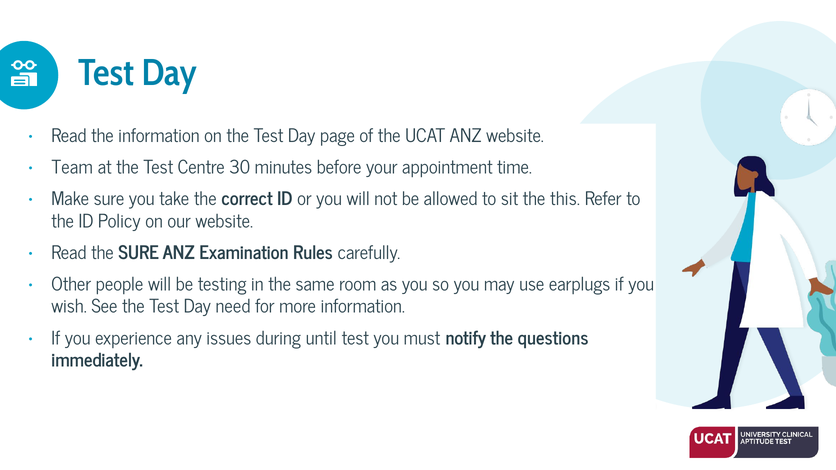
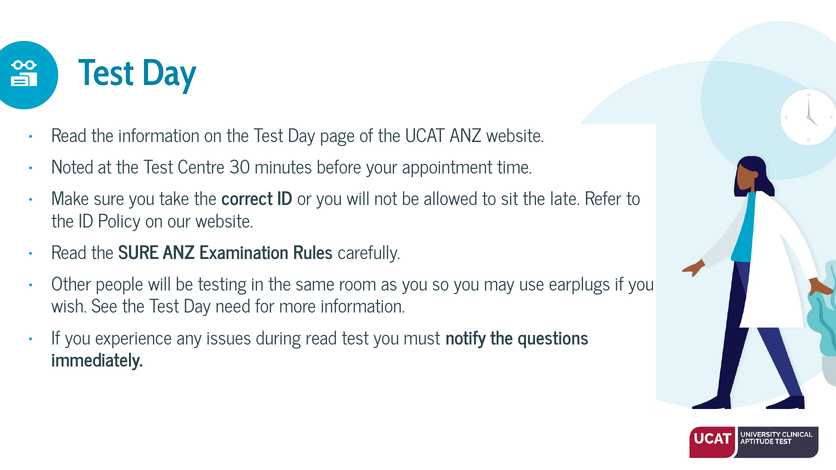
Team: Team -> Noted
this: this -> late
during until: until -> read
